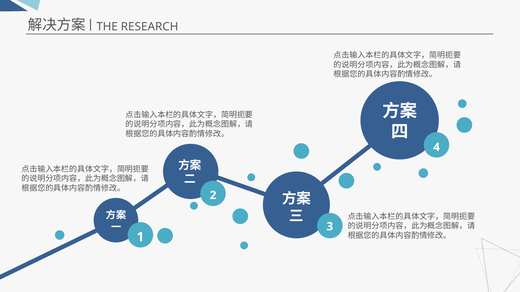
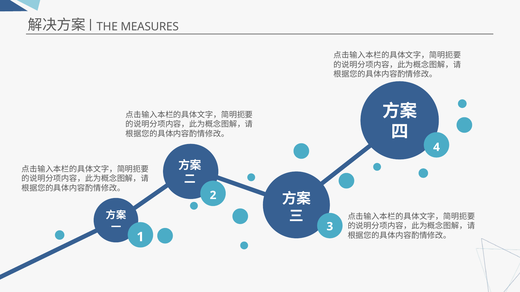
RESEARCH: RESEARCH -> MEASURES
